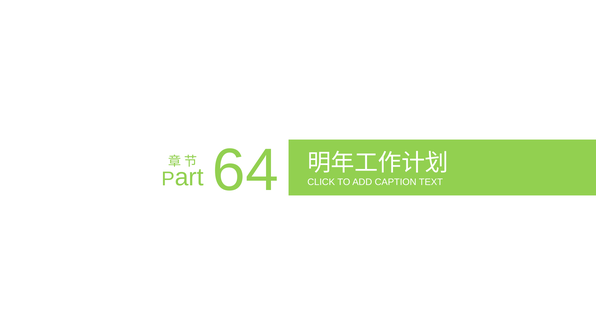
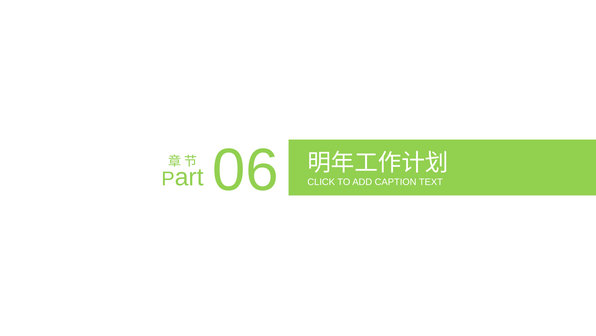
64: 64 -> 06
